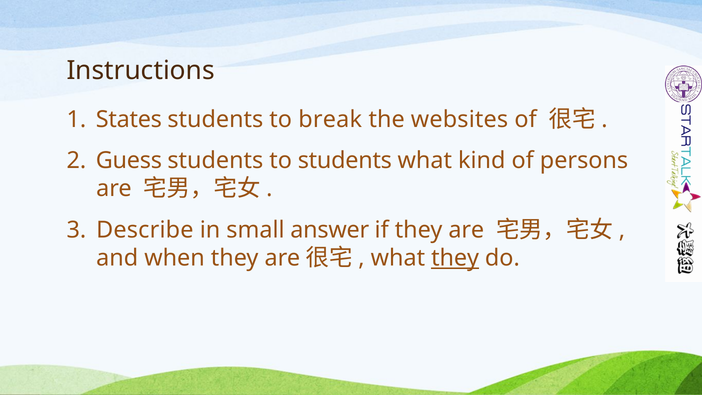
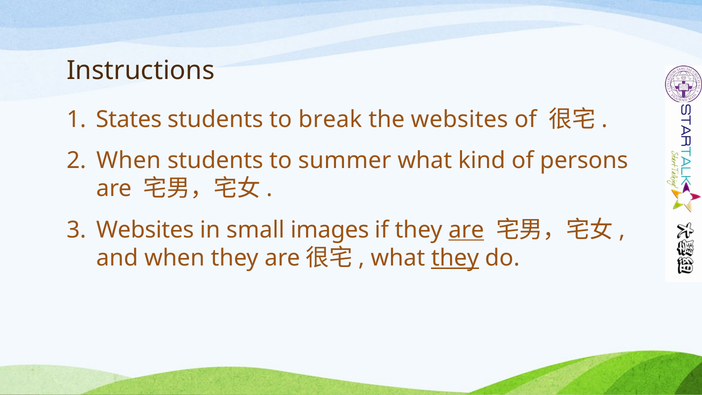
Guess at (129, 161): Guess -> When
to students: students -> summer
Describe at (145, 230): Describe -> Websites
answer: answer -> images
are at (466, 230) underline: none -> present
